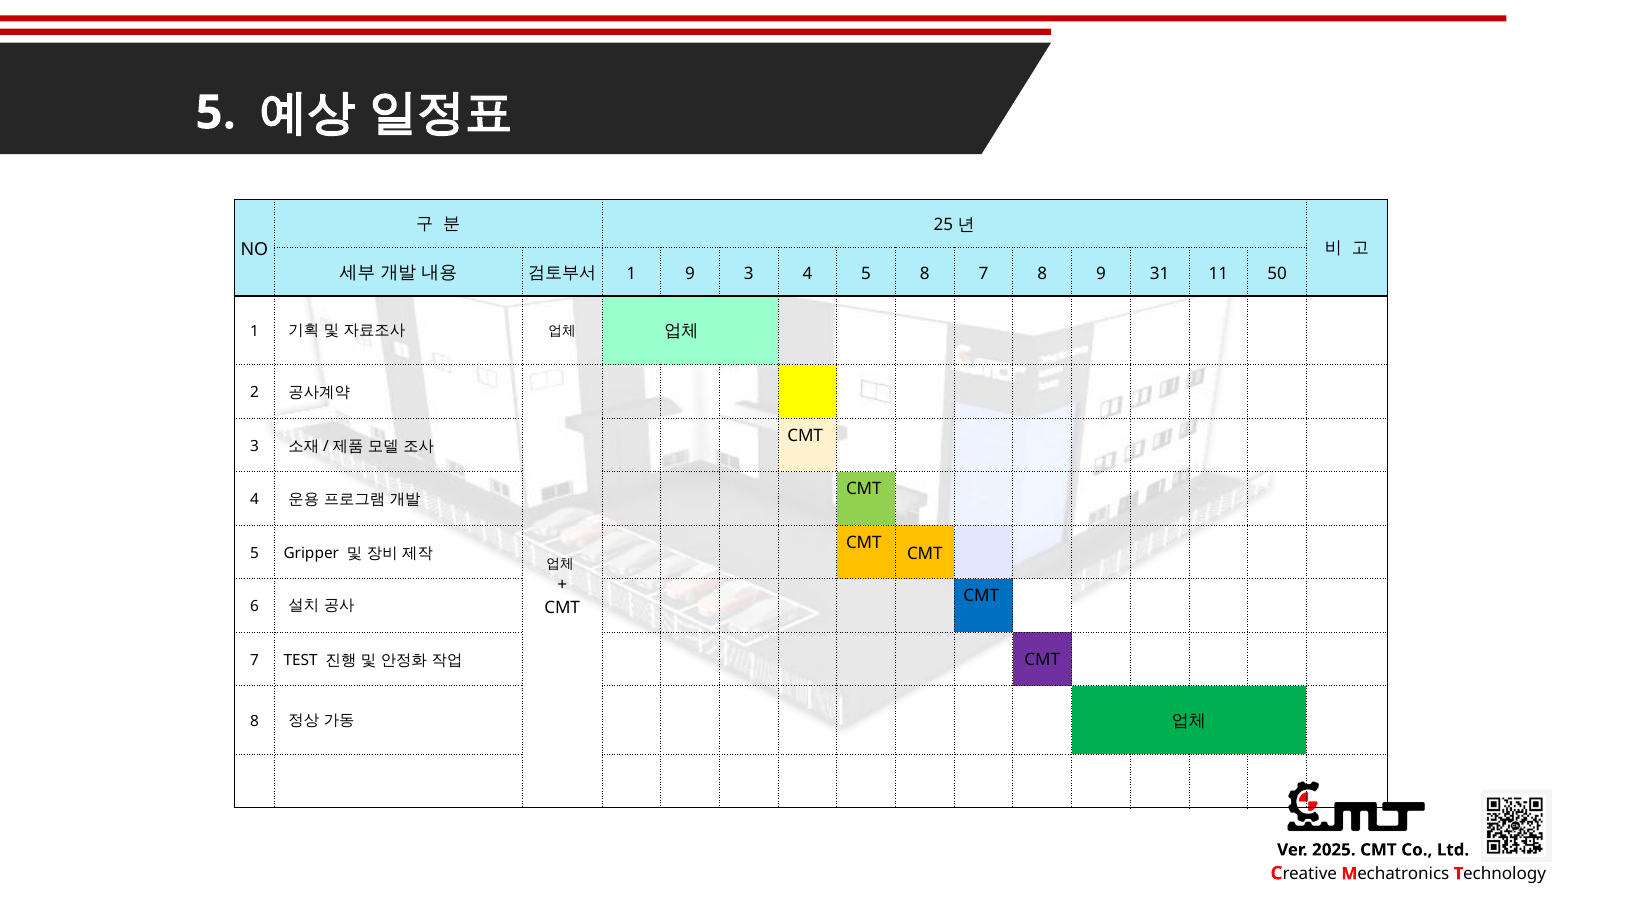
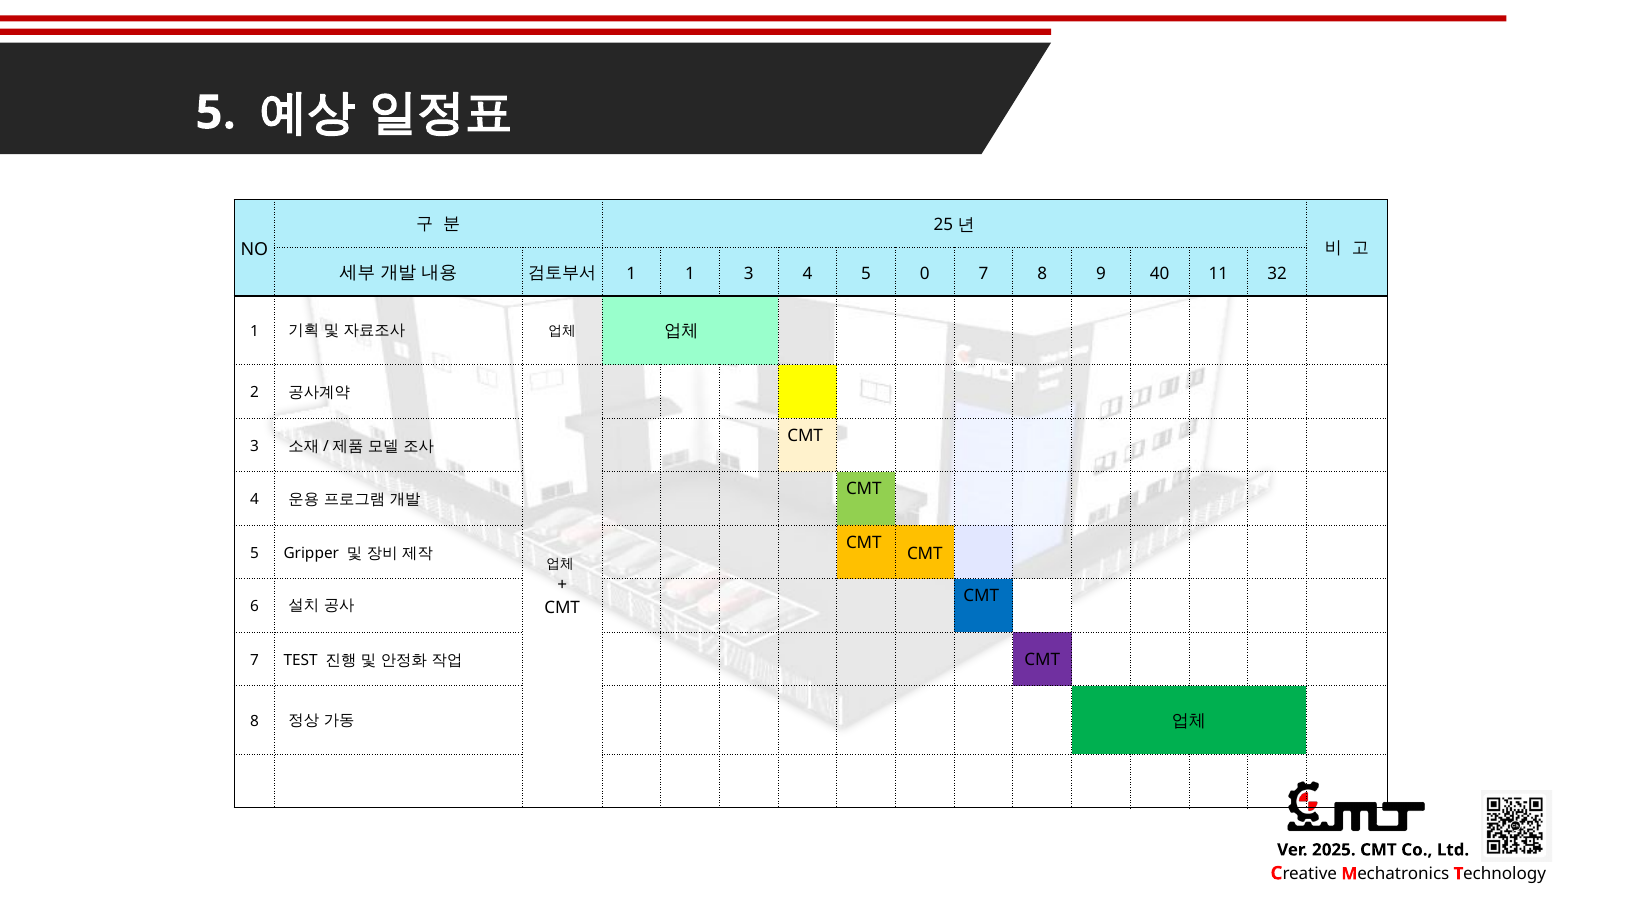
1 9: 9 -> 1
5 8: 8 -> 0
31: 31 -> 40
50: 50 -> 32
